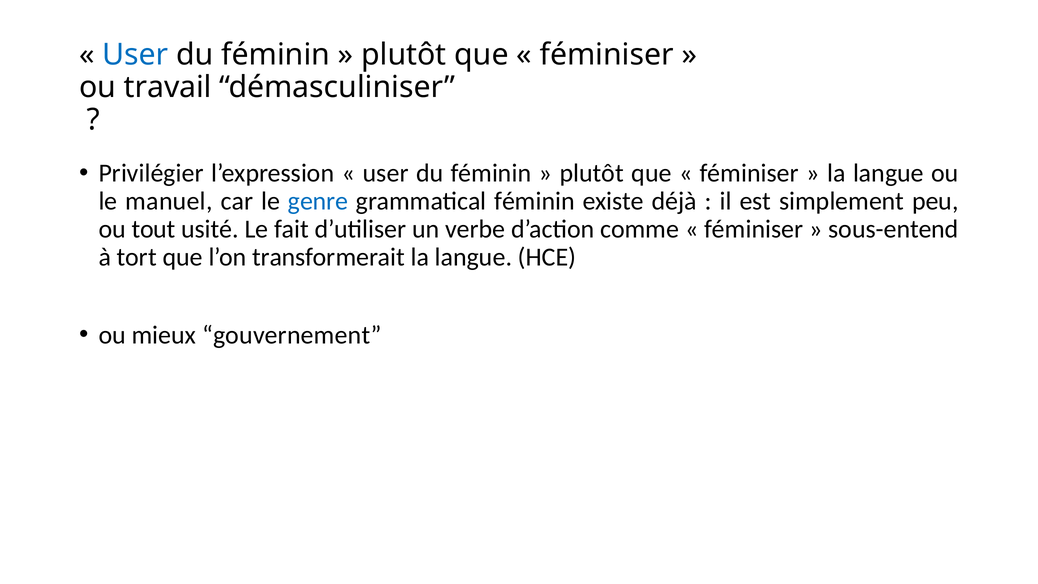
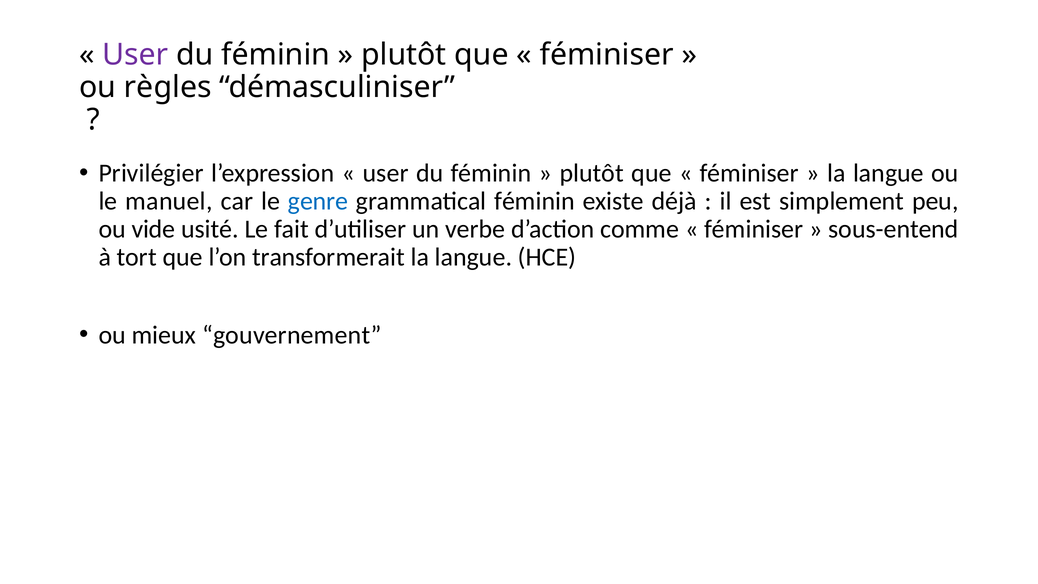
User at (135, 55) colour: blue -> purple
travail: travail -> règles
tout: tout -> vide
